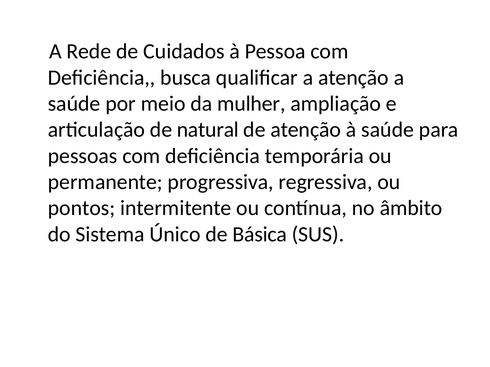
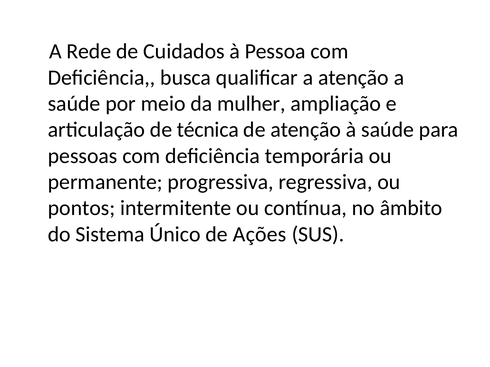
natural: natural -> técnica
Básica: Básica -> Ações
